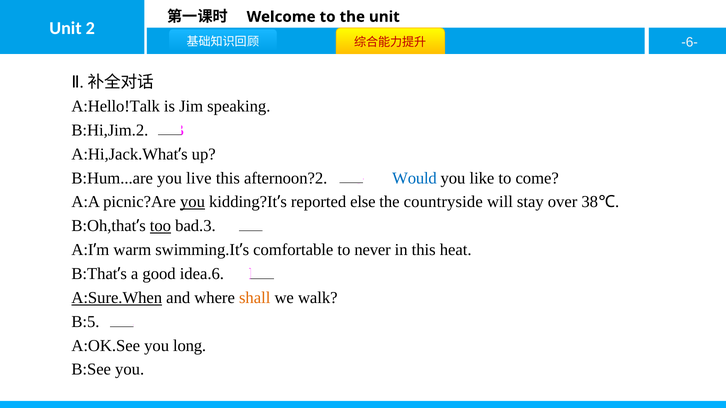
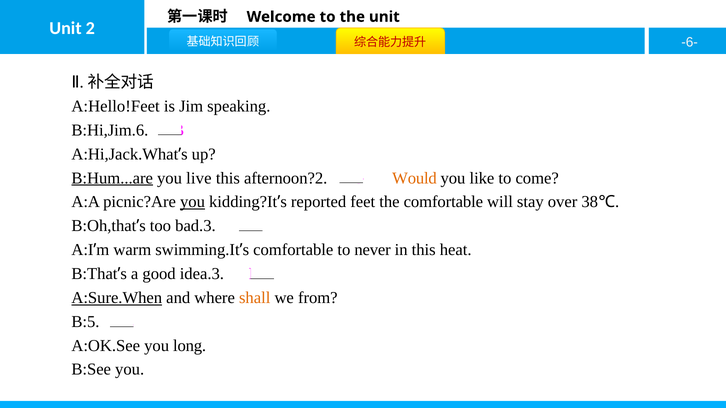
A:Hello!Talk: A:Hello!Talk -> A:Hello!Feet
B:Hi,Jim.2: B:Hi,Jim.2 -> B:Hi,Jim.6
B:Hum...are underline: none -> present
Would colour: blue -> orange
else: else -> feet
the countryside: countryside -> comfortable
too underline: present -> none
idea.6: idea.6 -> idea.3
walk: walk -> from
